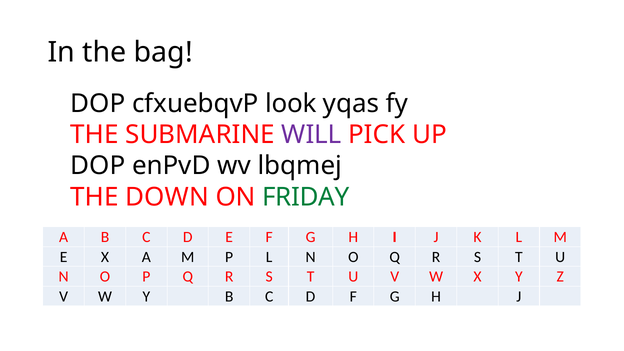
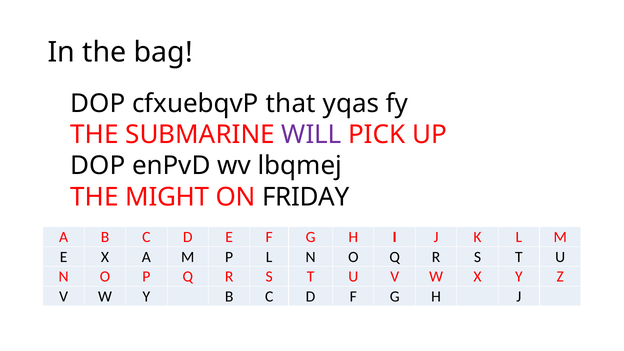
look: look -> that
DOWN: DOWN -> MIGHT
FRIDAY colour: green -> black
